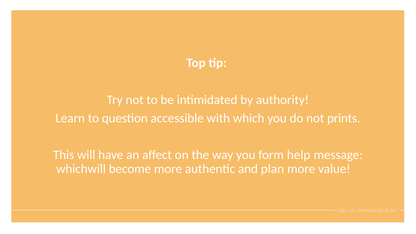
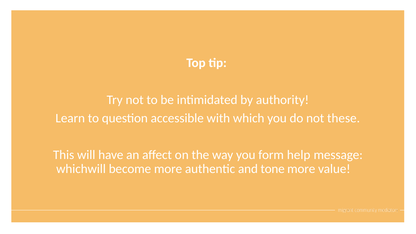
prints: prints -> these
plan: plan -> tone
